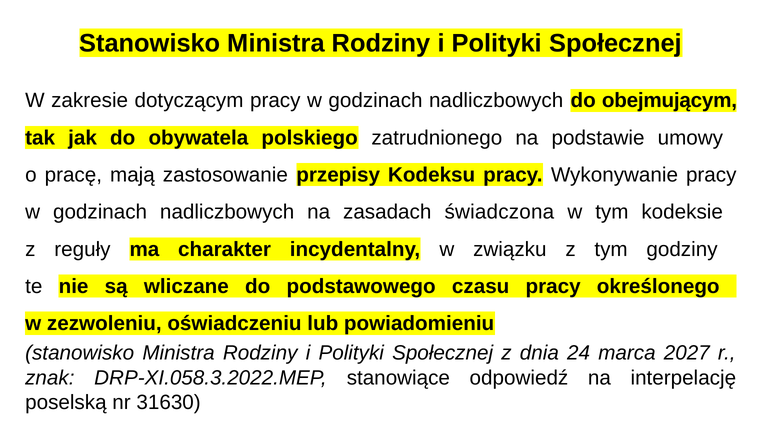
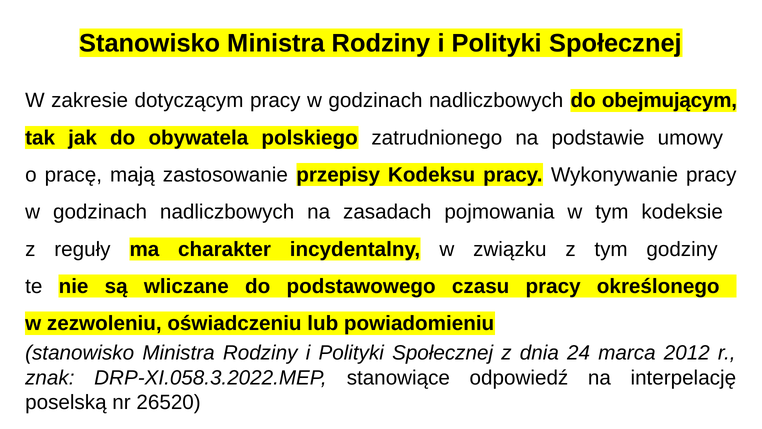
świadczona: świadczona -> pojmowania
2027: 2027 -> 2012
31630: 31630 -> 26520
